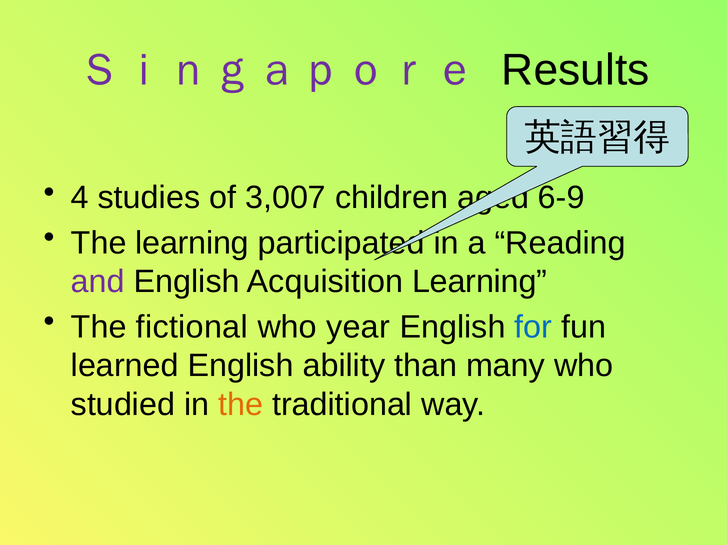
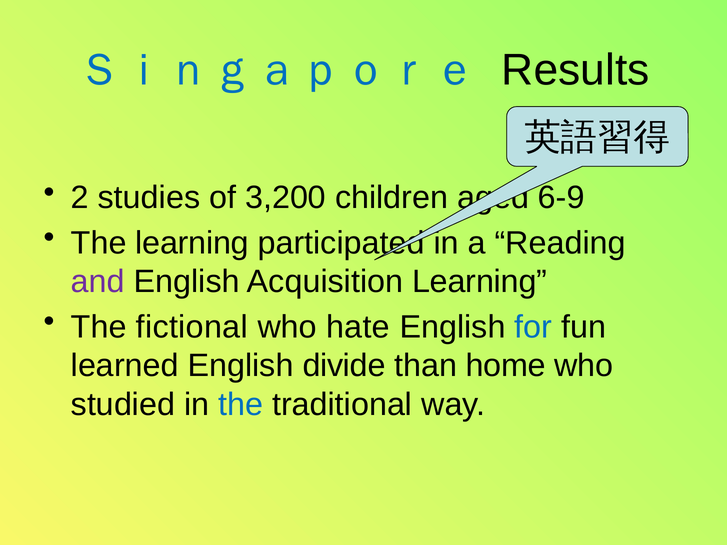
Ｓｉｎｇａｐｏｒｅ colour: purple -> blue
4: 4 -> 2
3,007: 3,007 -> 3,200
year: year -> hate
ability: ability -> divide
many: many -> home
the at (241, 405) colour: orange -> blue
